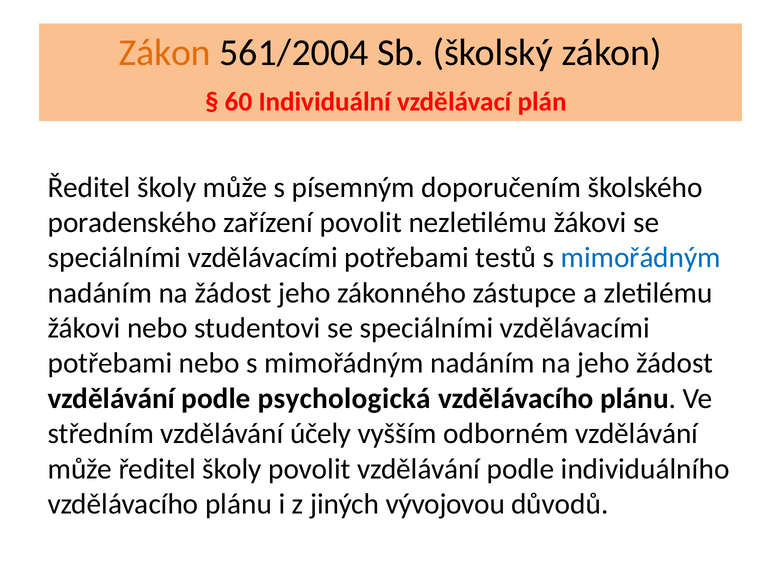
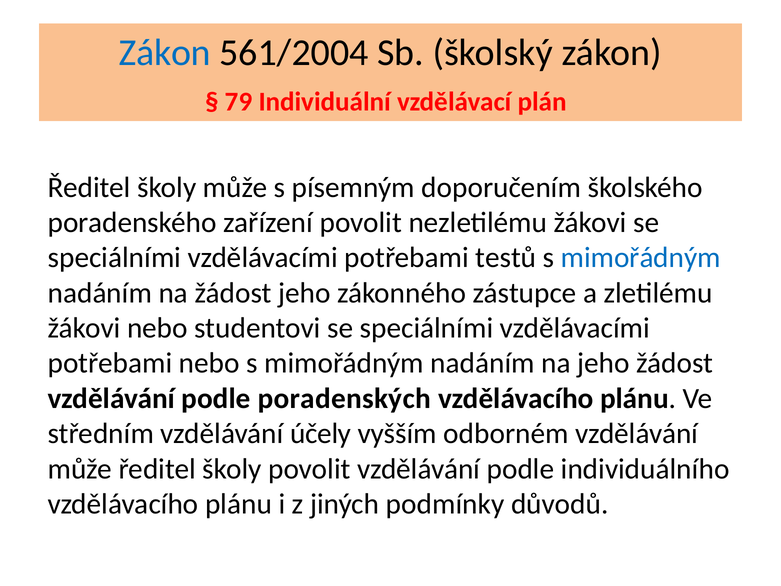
Zákon at (165, 53) colour: orange -> blue
60: 60 -> 79
psychologická: psychologická -> poradenských
vývojovou: vývojovou -> podmínky
